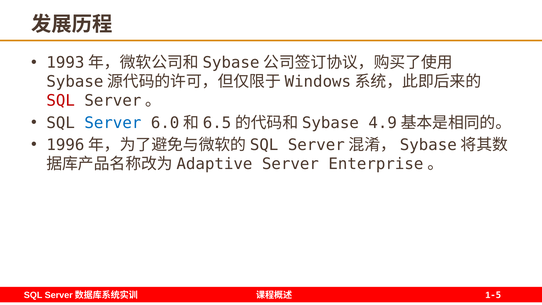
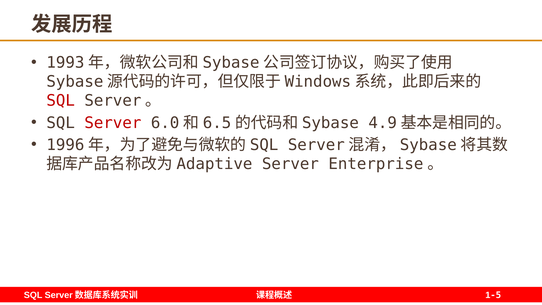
Server at (113, 123) colour: blue -> red
